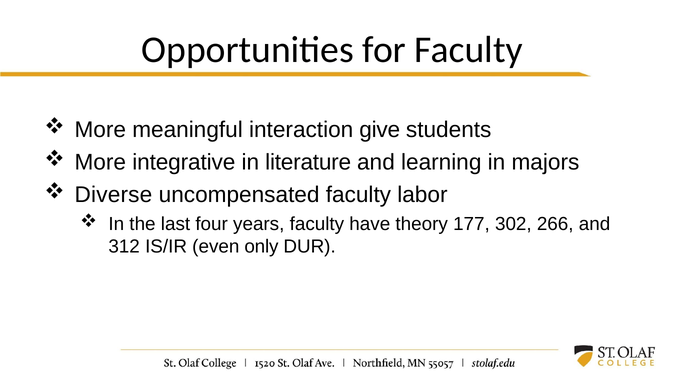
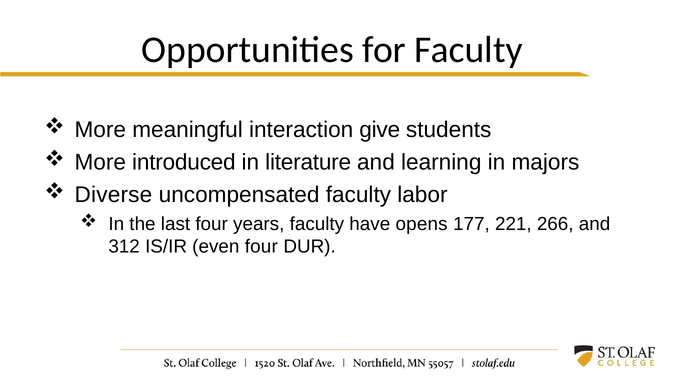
integrative: integrative -> introduced
theory: theory -> opens
302: 302 -> 221
even only: only -> four
